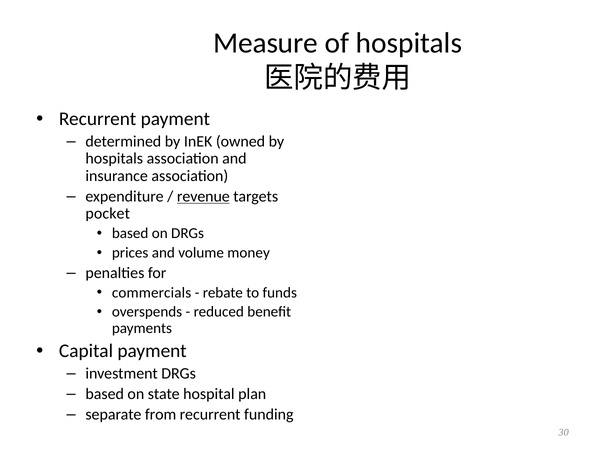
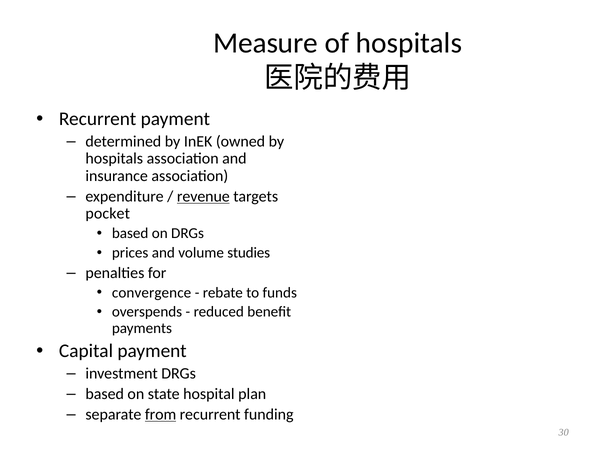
money: money -> studies
commercials: commercials -> convergence
from underline: none -> present
